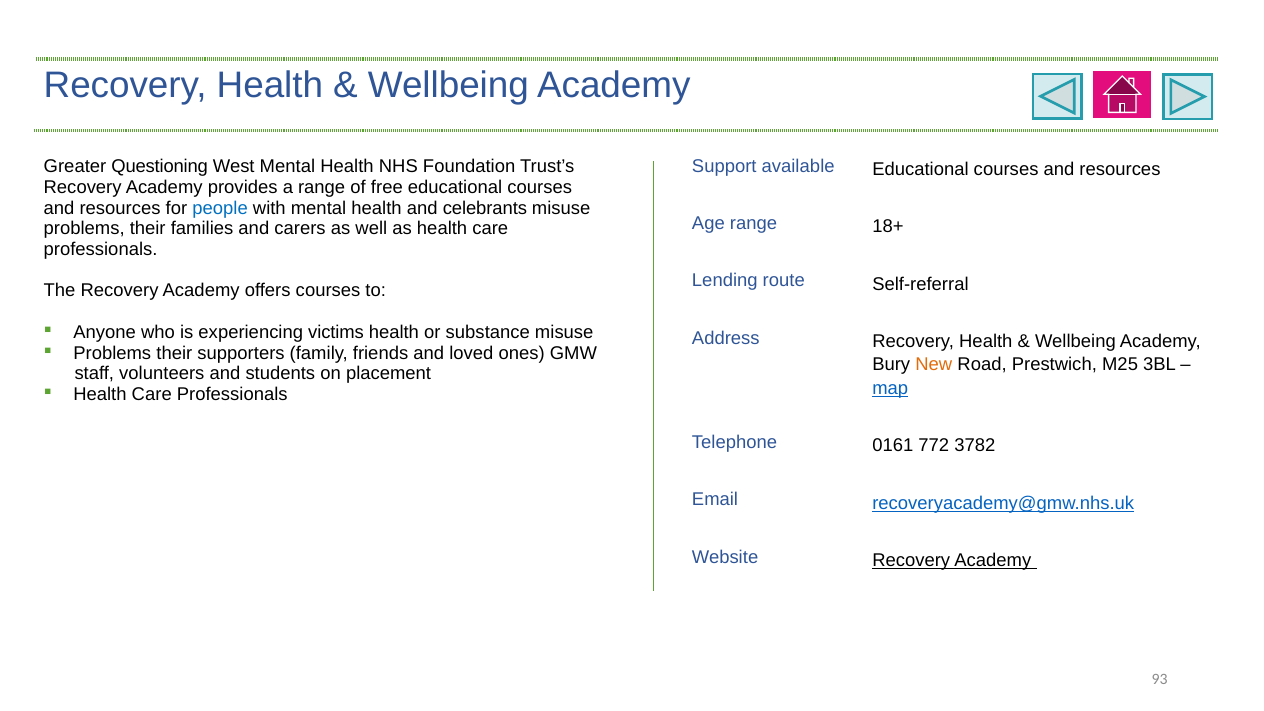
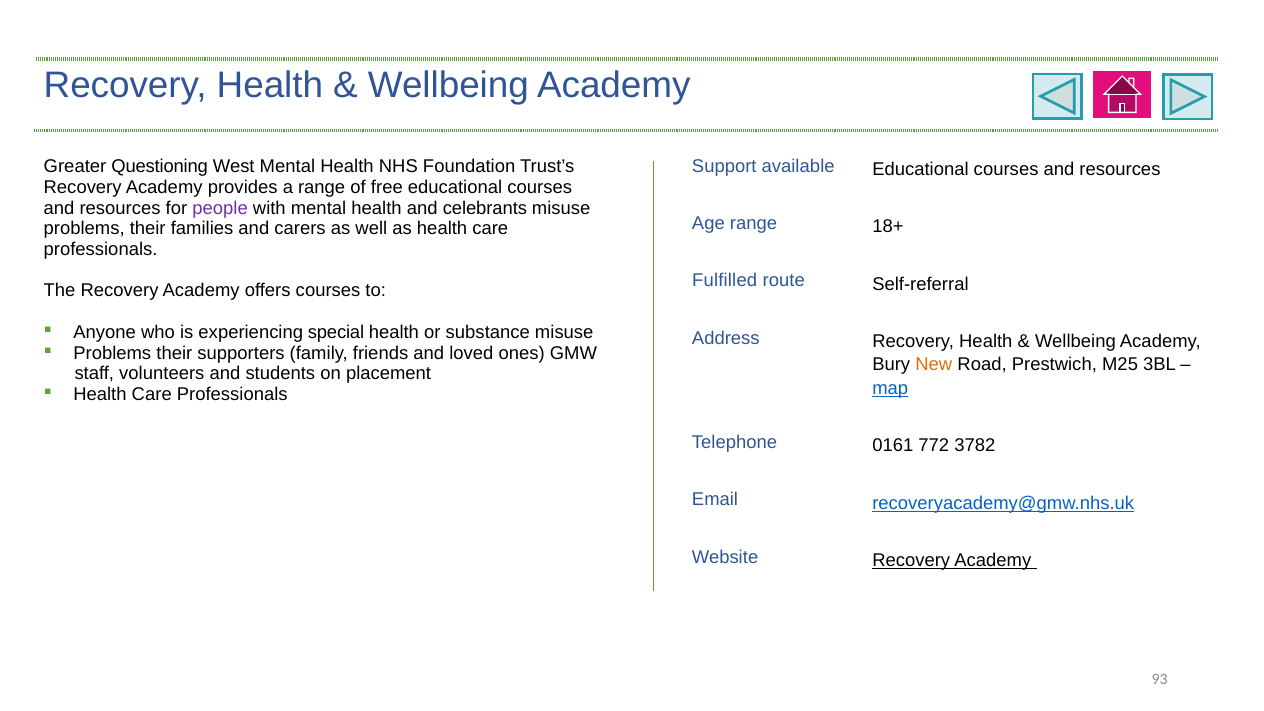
people colour: blue -> purple
Lending: Lending -> Fulfilled
victims: victims -> special
